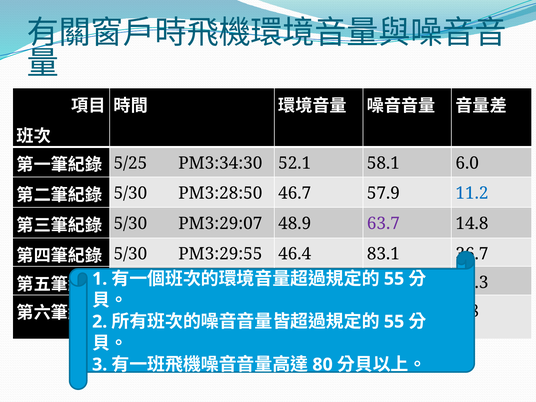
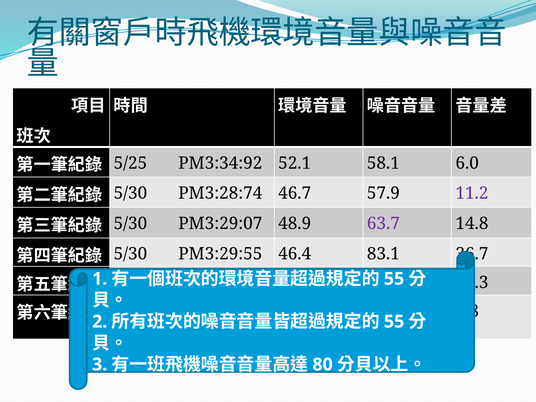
PM3:34:30: PM3:34:30 -> PM3:34:92
PM3:28:50: PM3:28:50 -> PM3:28:74
11.2 colour: blue -> purple
